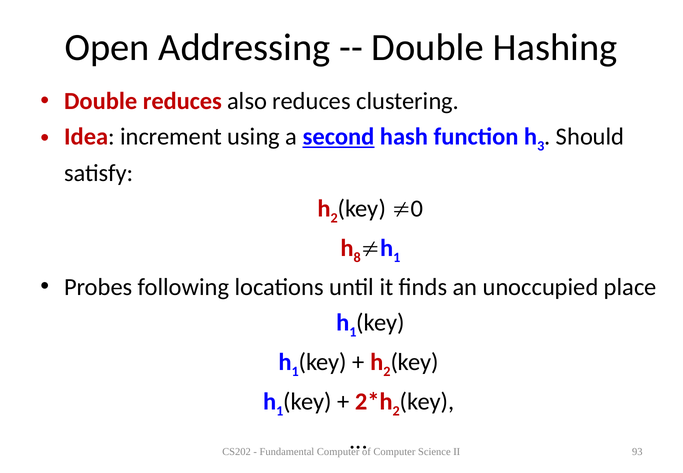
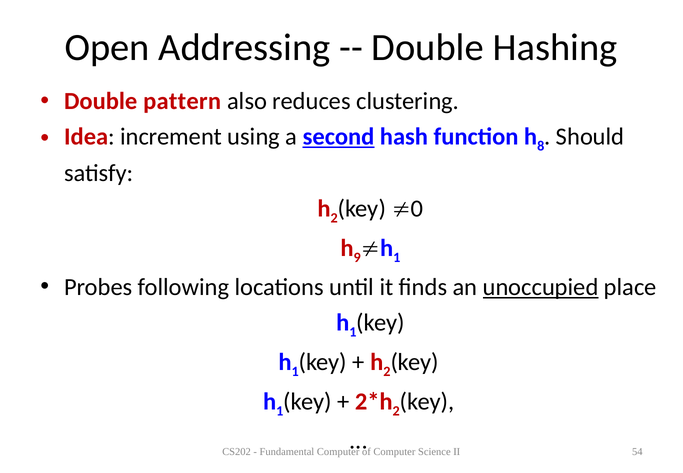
Double reduces: reduces -> pattern
3: 3 -> 8
8: 8 -> 9
unoccupied underline: none -> present
93: 93 -> 54
